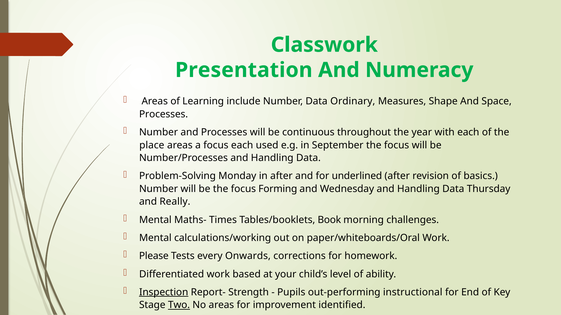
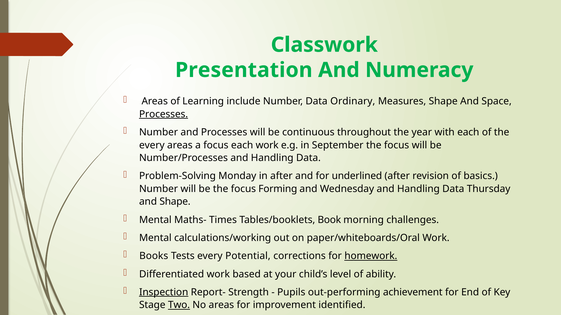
Processes at (164, 114) underline: none -> present
place at (152, 145): place -> every
each used: used -> work
and Really: Really -> Shape
Please: Please -> Books
Onwards: Onwards -> Potential
homework underline: none -> present
instructional: instructional -> achievement
